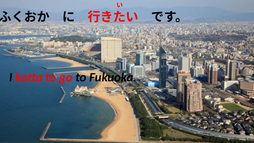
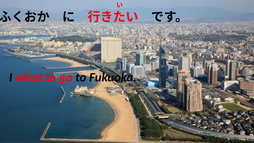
katta: katta -> what
